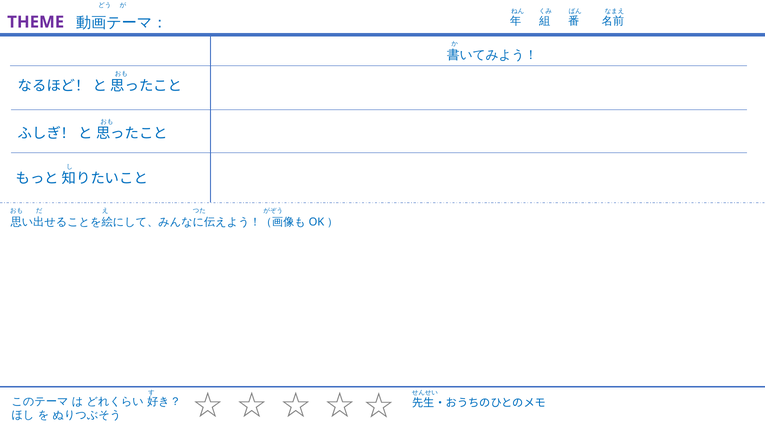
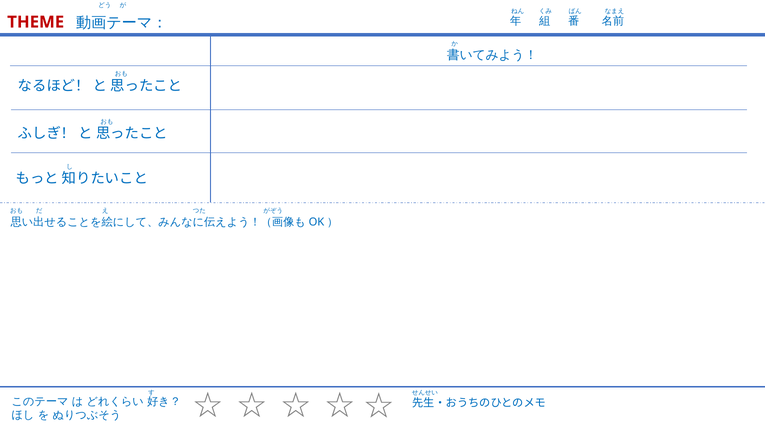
THEME colour: purple -> red
